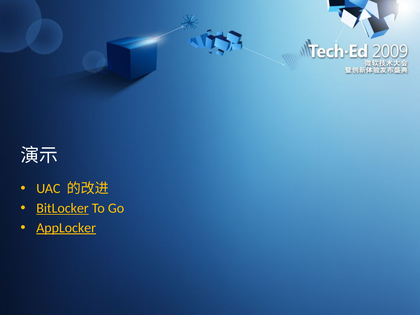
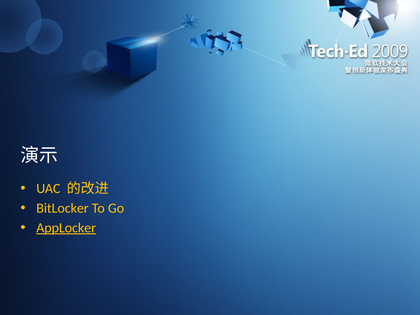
BitLocker underline: present -> none
